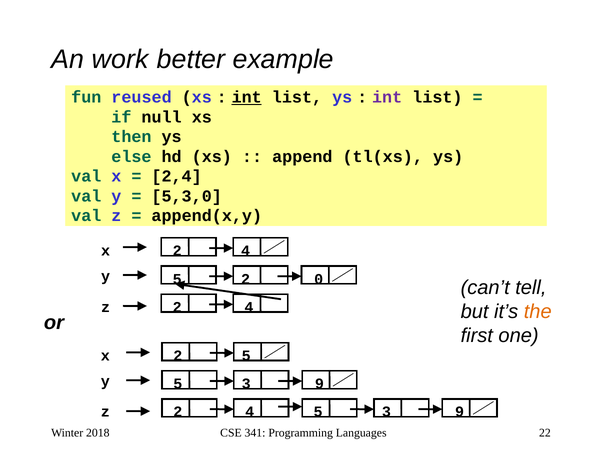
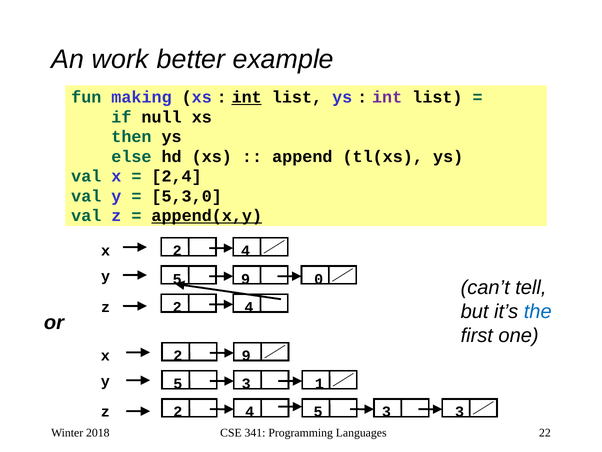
reused: reused -> making
append(x,y underline: none -> present
2 at (246, 279): 2 -> 9
the colour: orange -> blue
2 5: 5 -> 9
9 at (319, 383): 9 -> 1
4 5 3 9: 9 -> 3
